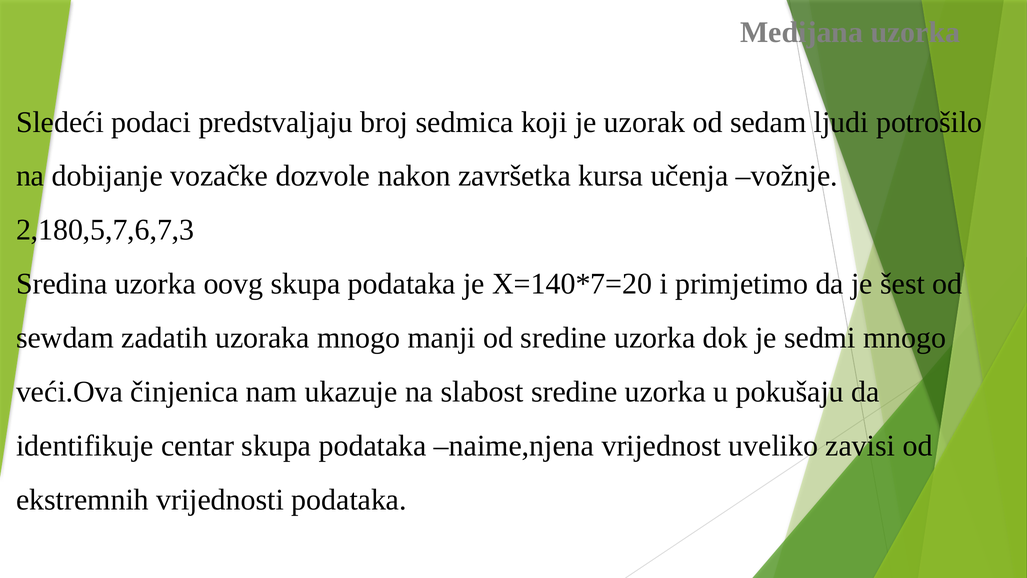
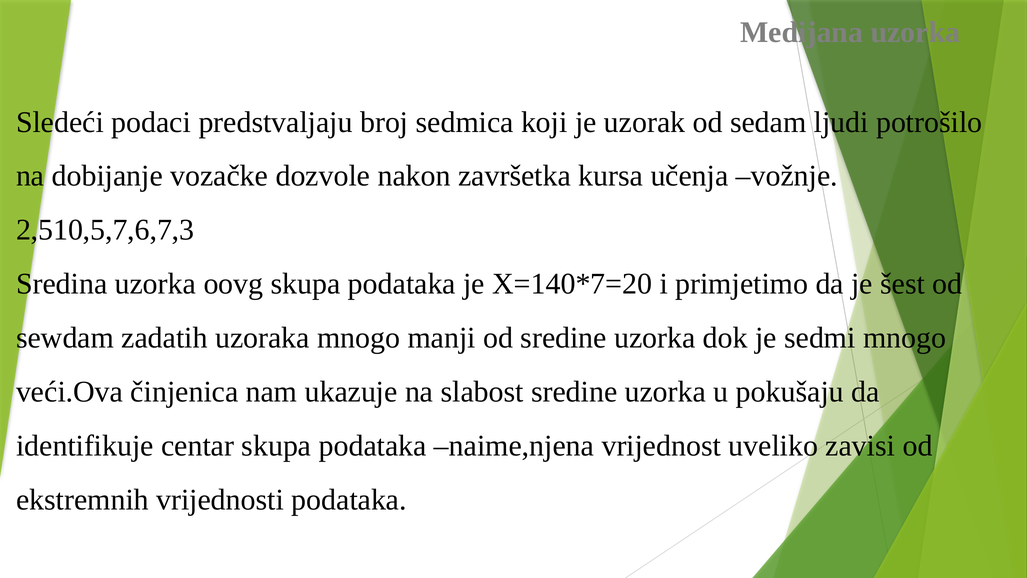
2,180,5,7,6,7,3: 2,180,5,7,6,7,3 -> 2,510,5,7,6,7,3
